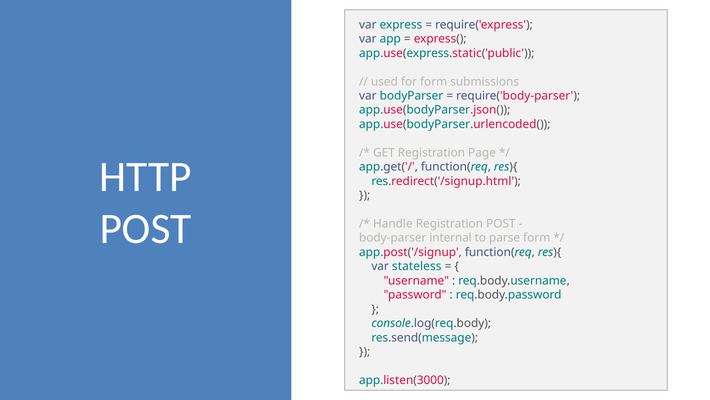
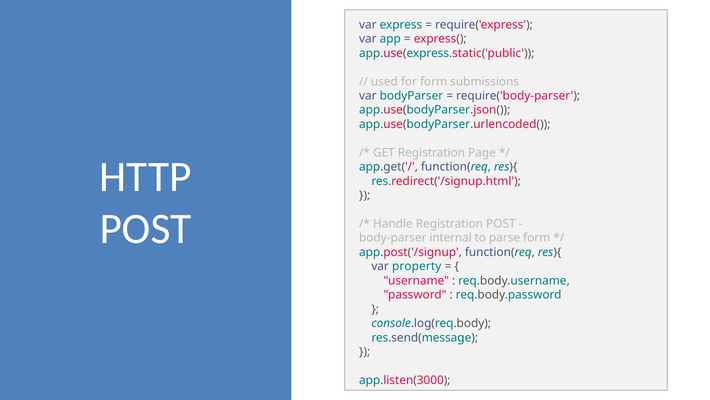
stateless: stateless -> property
